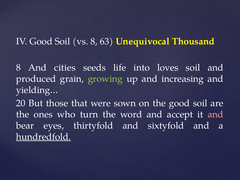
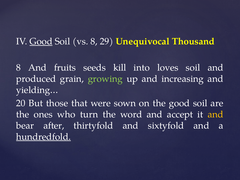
Good at (41, 41) underline: none -> present
63: 63 -> 29
cities: cities -> fruits
life: life -> kill
and at (216, 114) colour: pink -> yellow
eyes: eyes -> after
